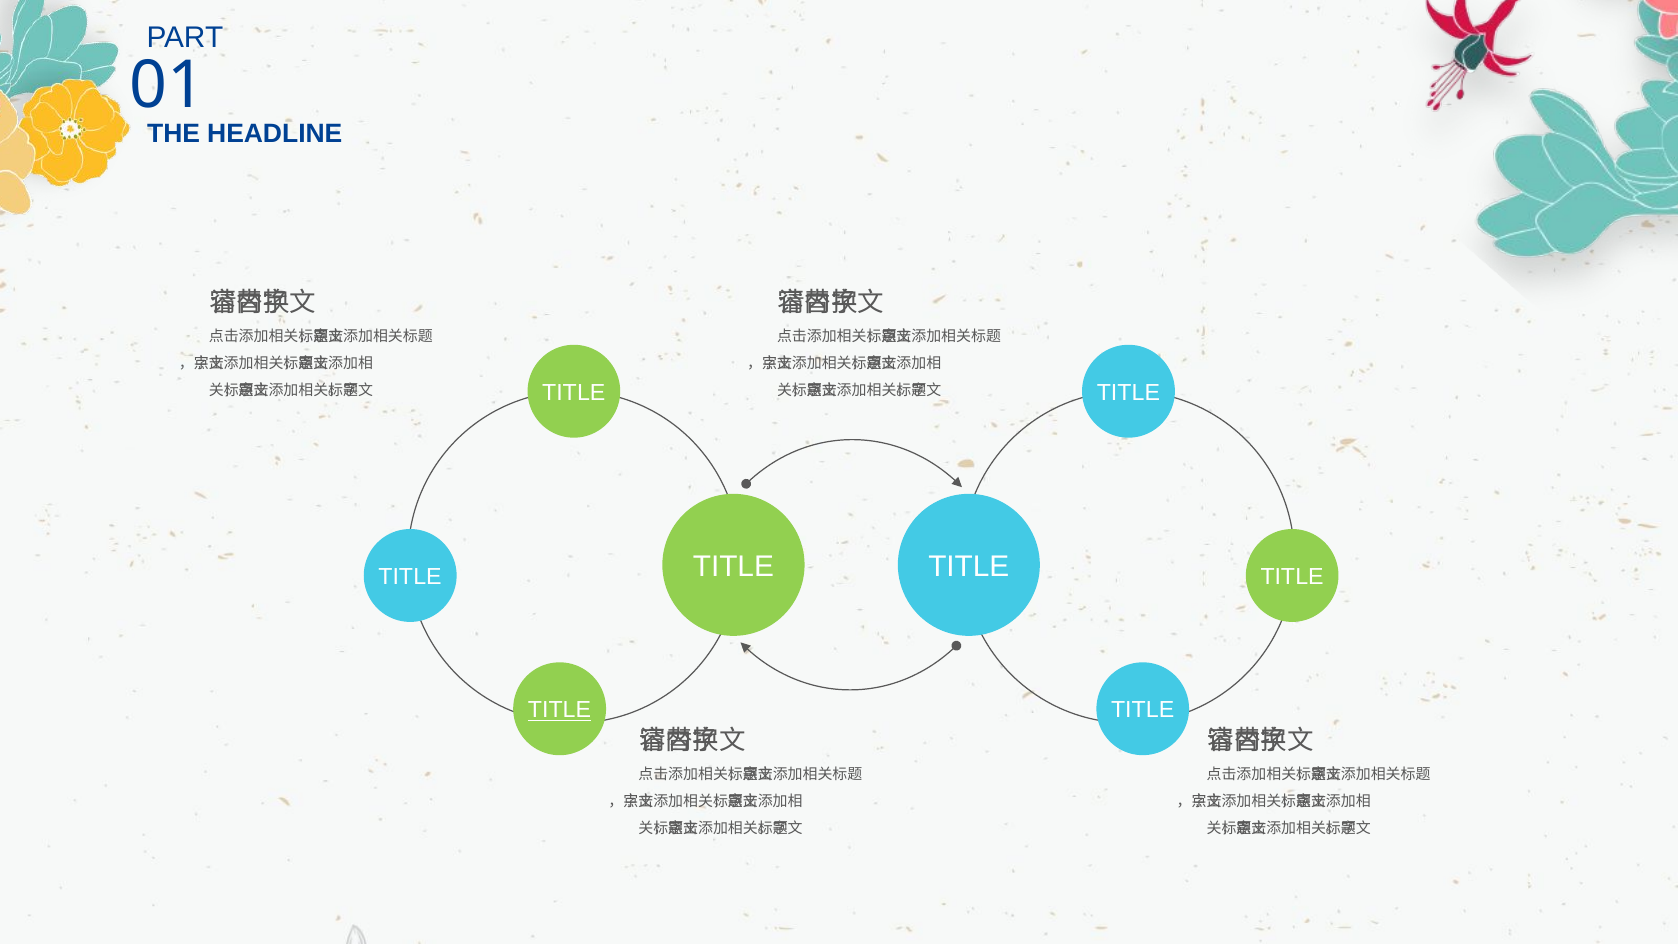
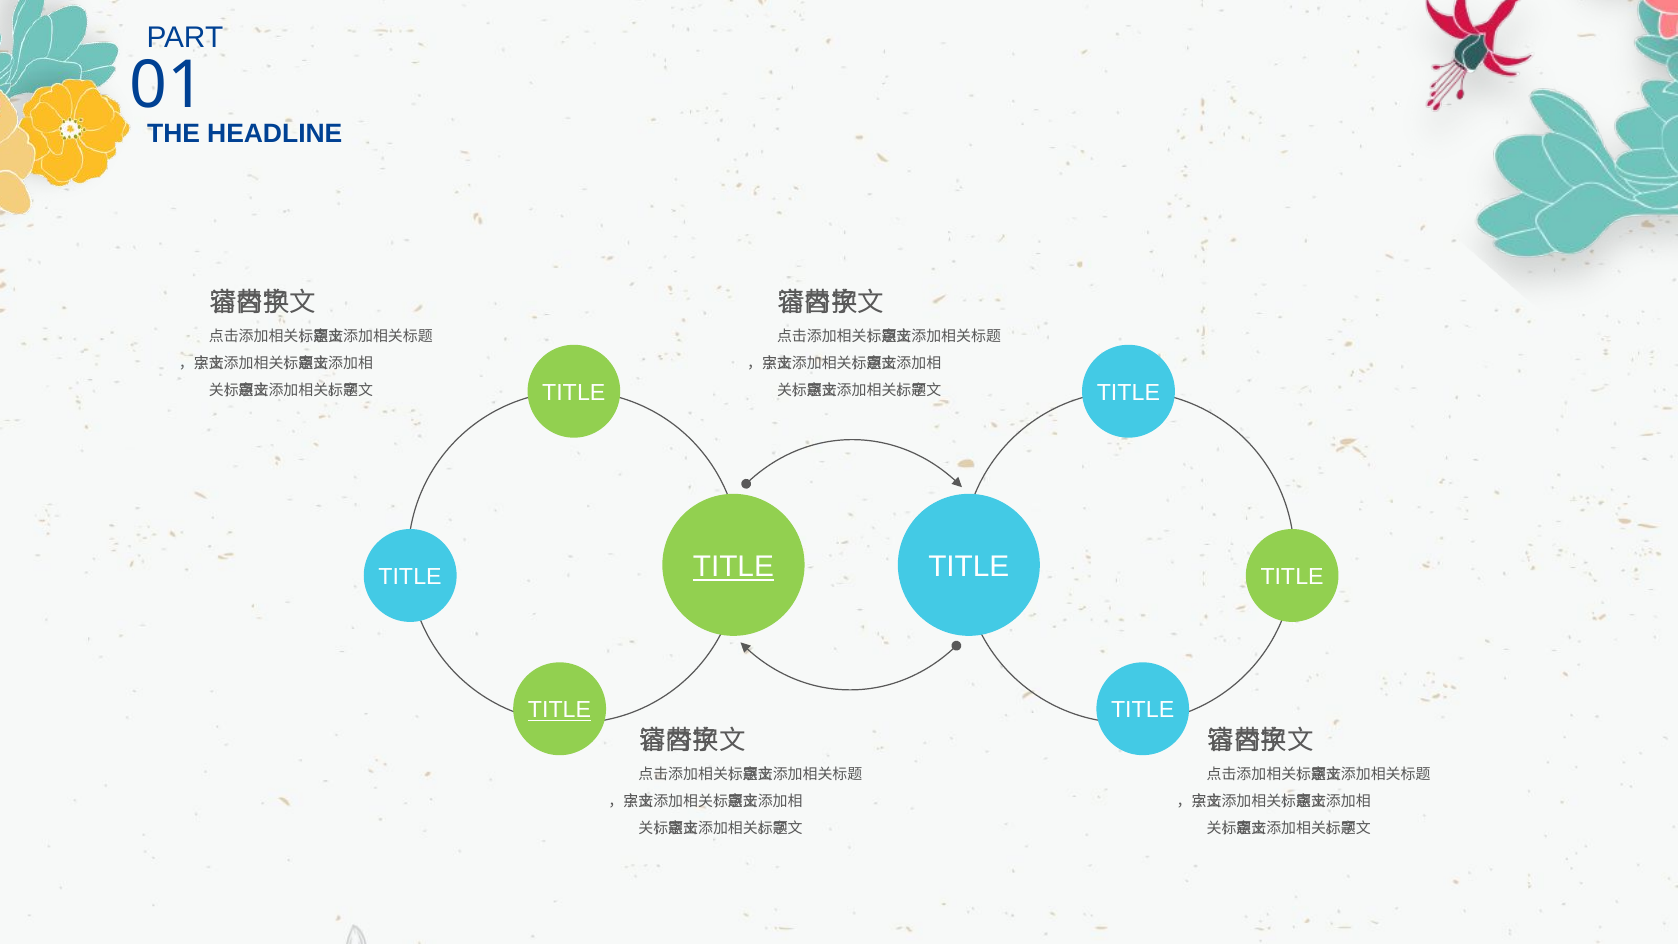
TITLE at (733, 567) underline: none -> present
